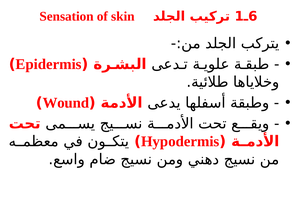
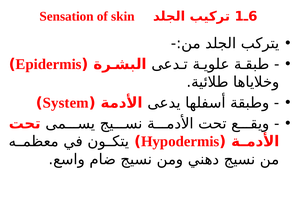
Wound: Wound -> System
